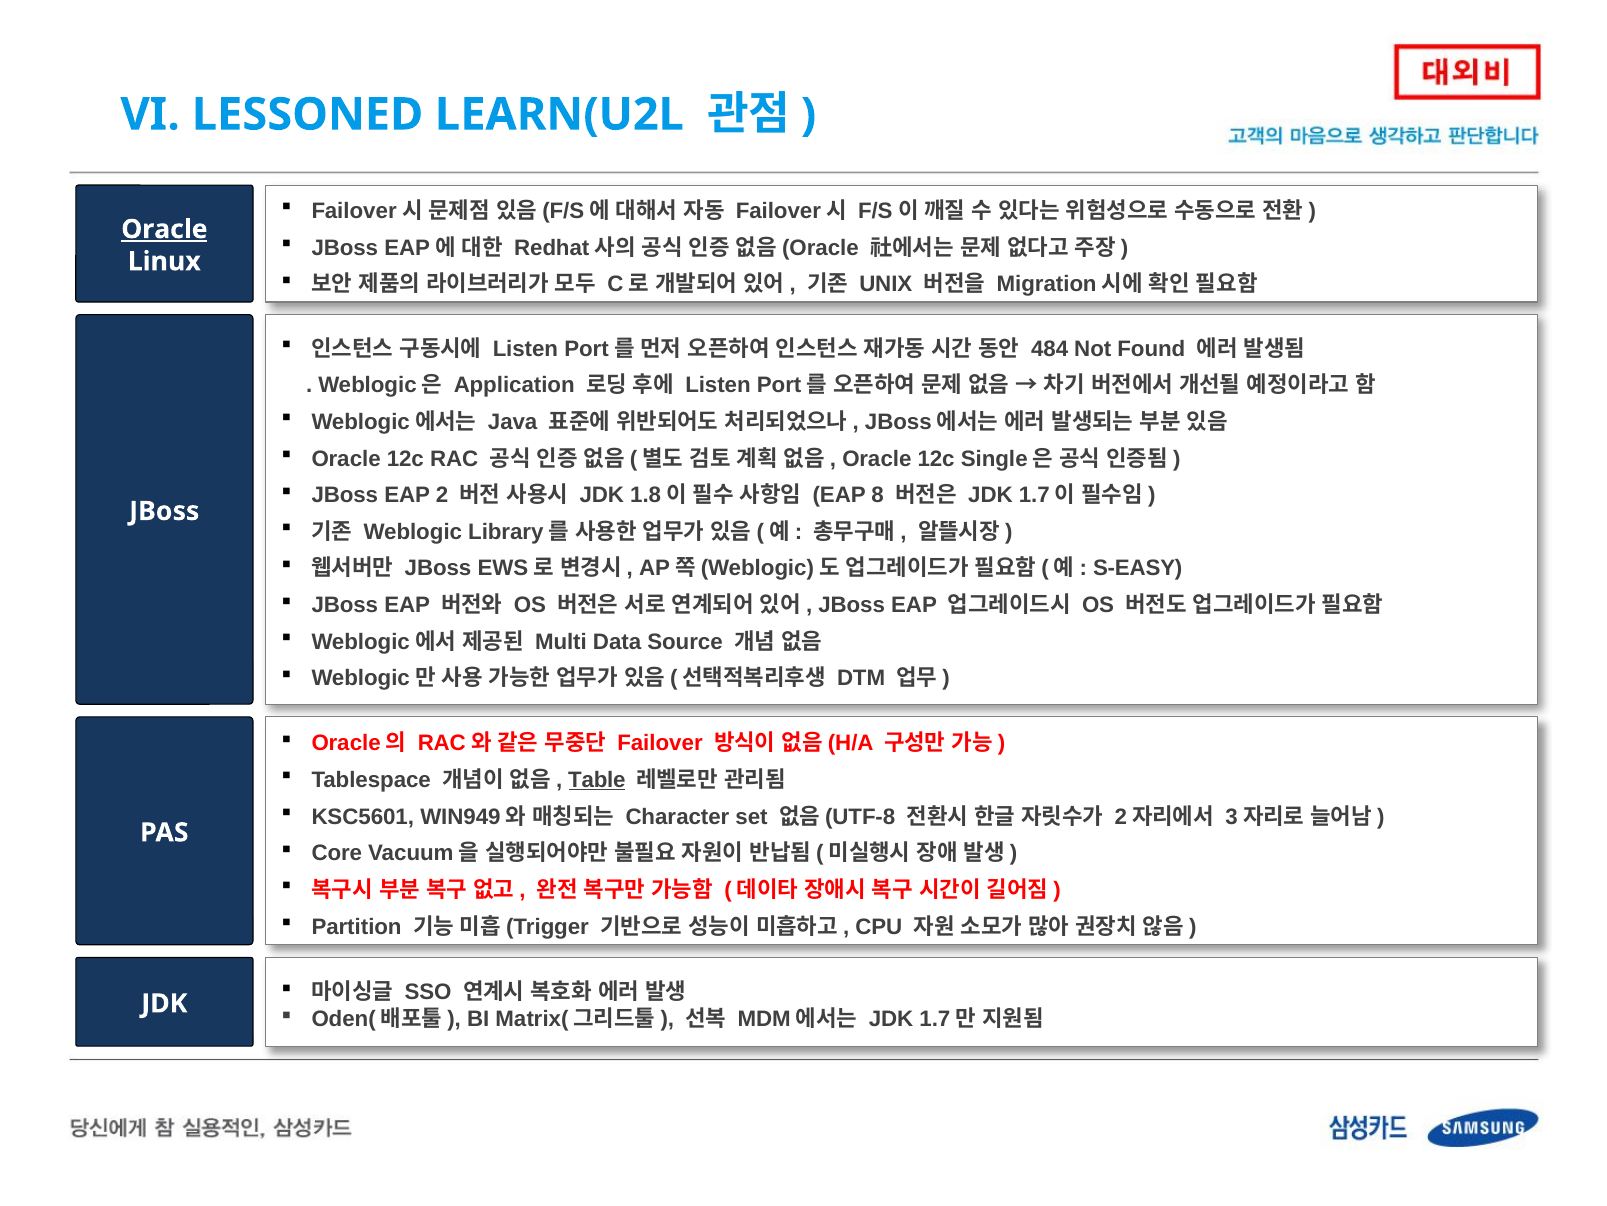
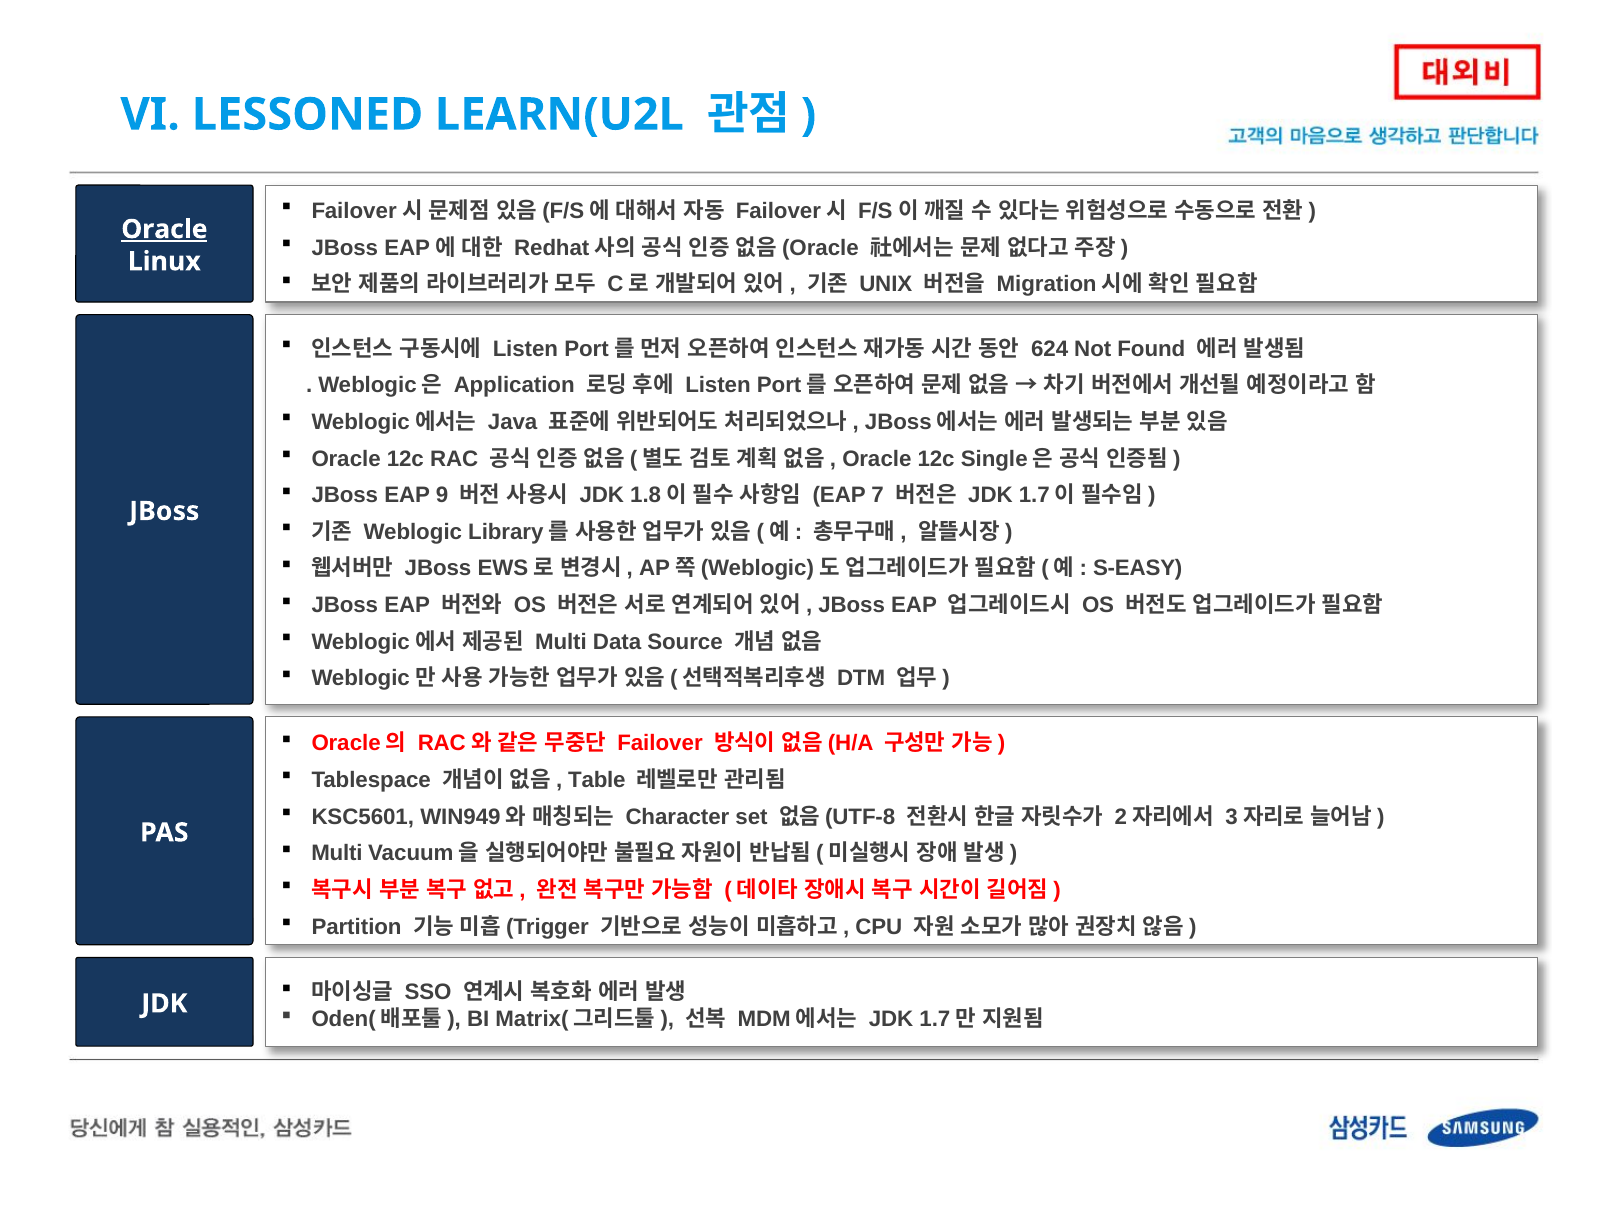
484: 484 -> 624
2: 2 -> 9
8: 8 -> 7
Table underline: present -> none
Core at (337, 853): Core -> Multi
